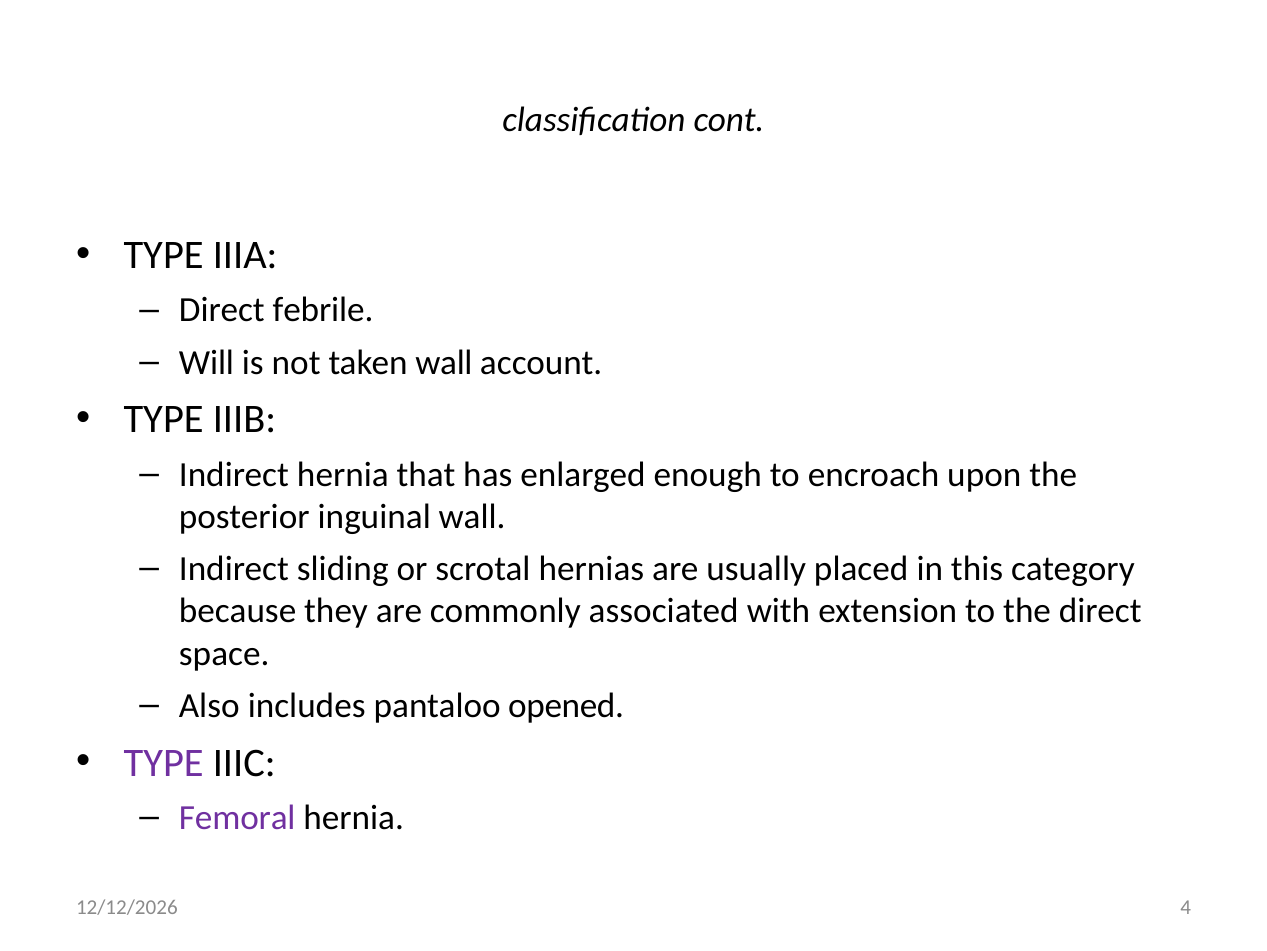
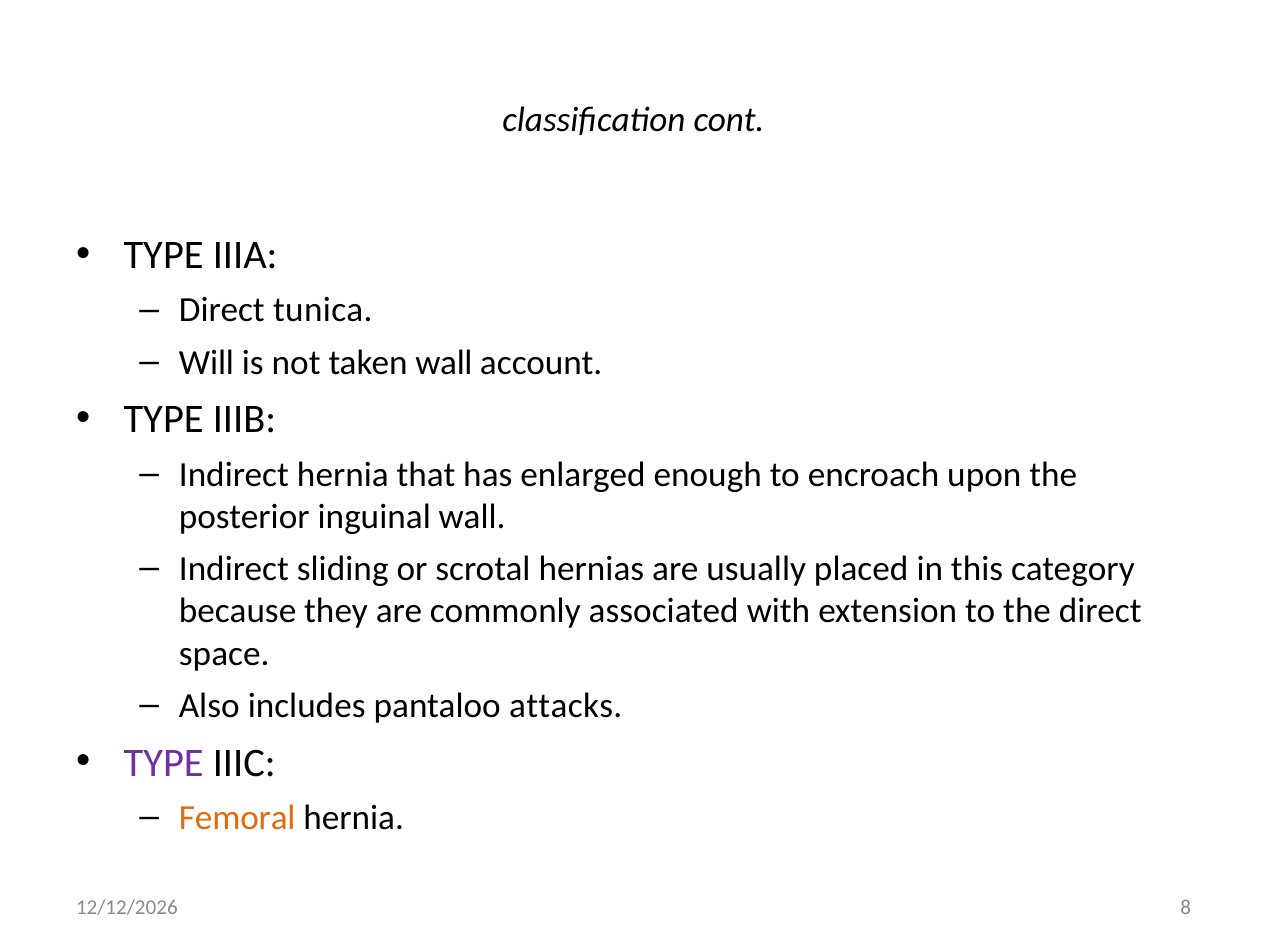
febrile: febrile -> tunica
opened: opened -> attacks
Femoral colour: purple -> orange
4: 4 -> 8
